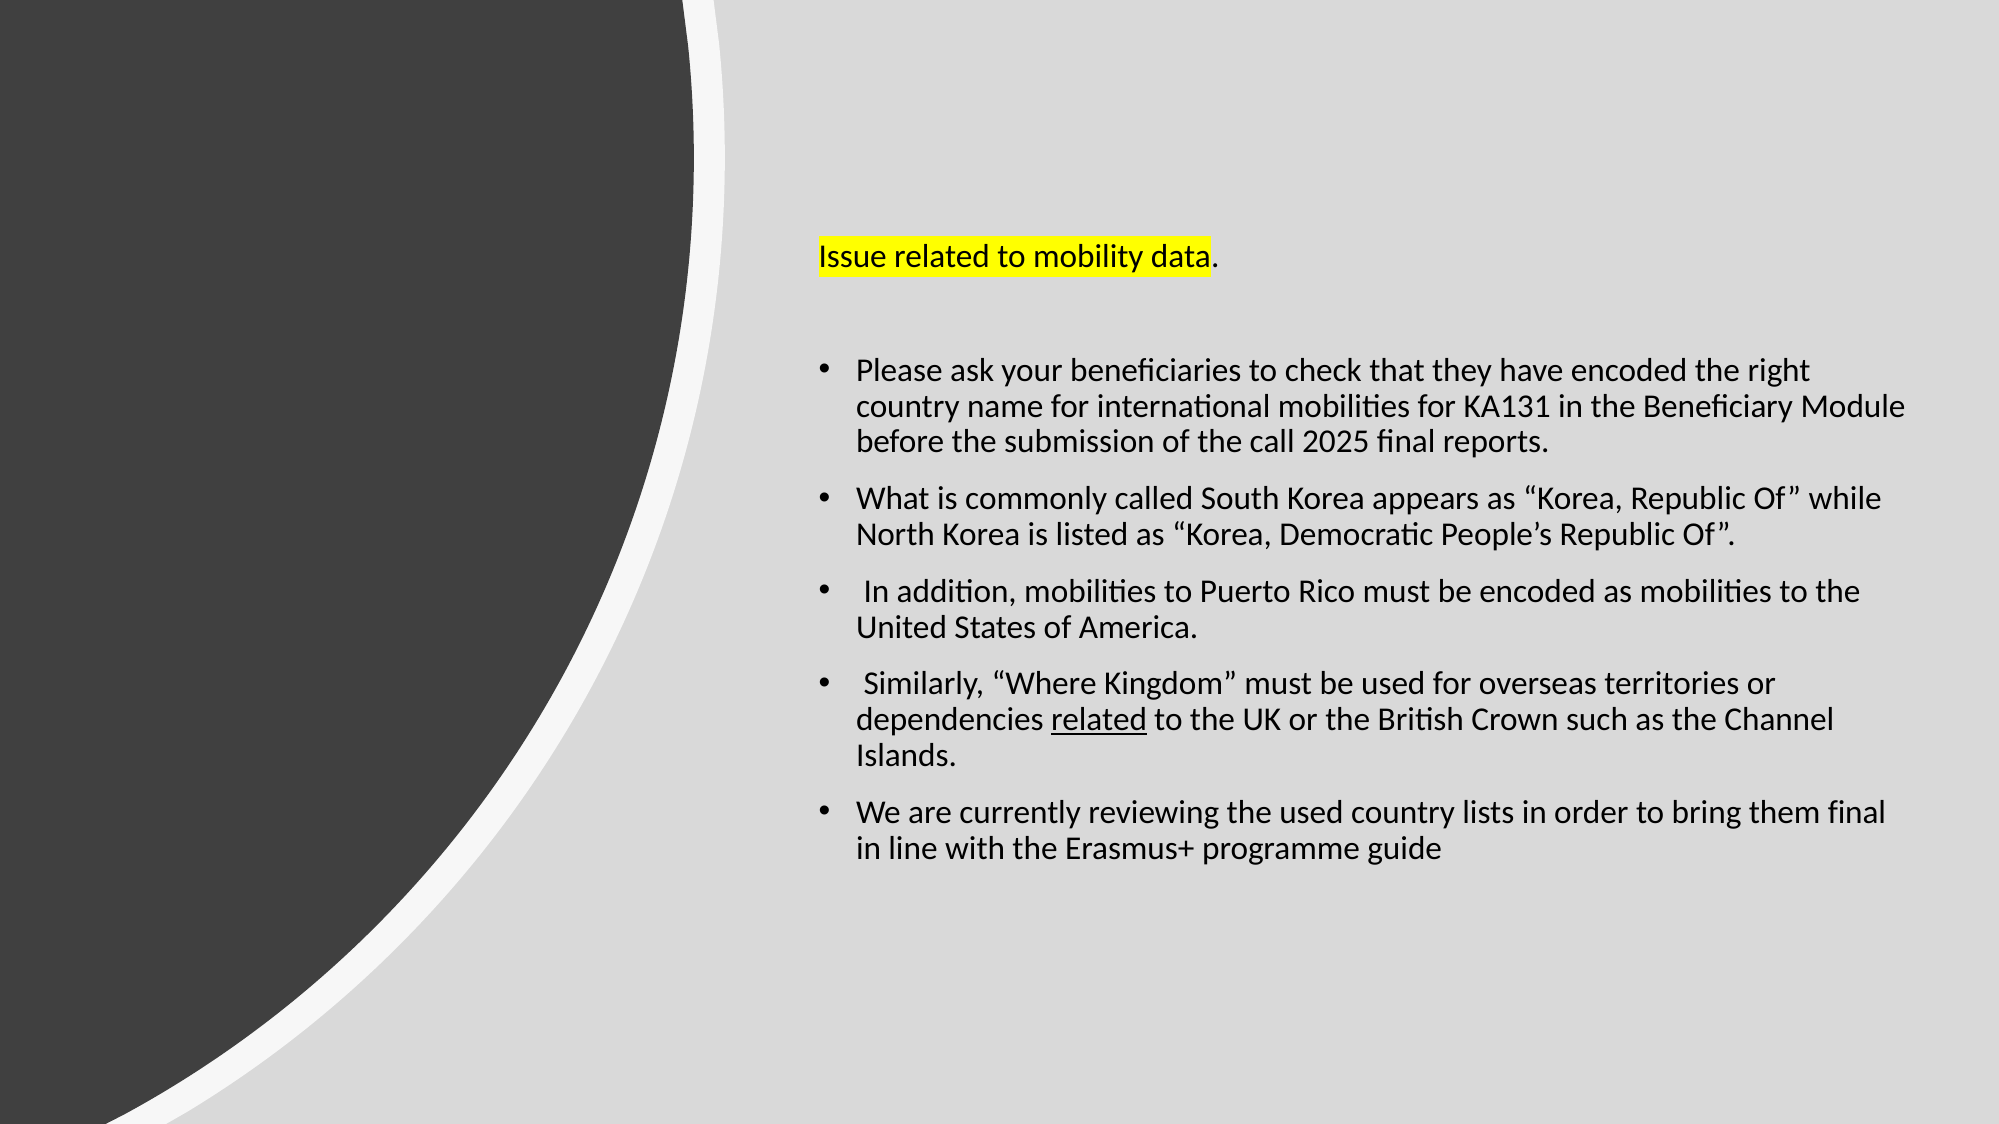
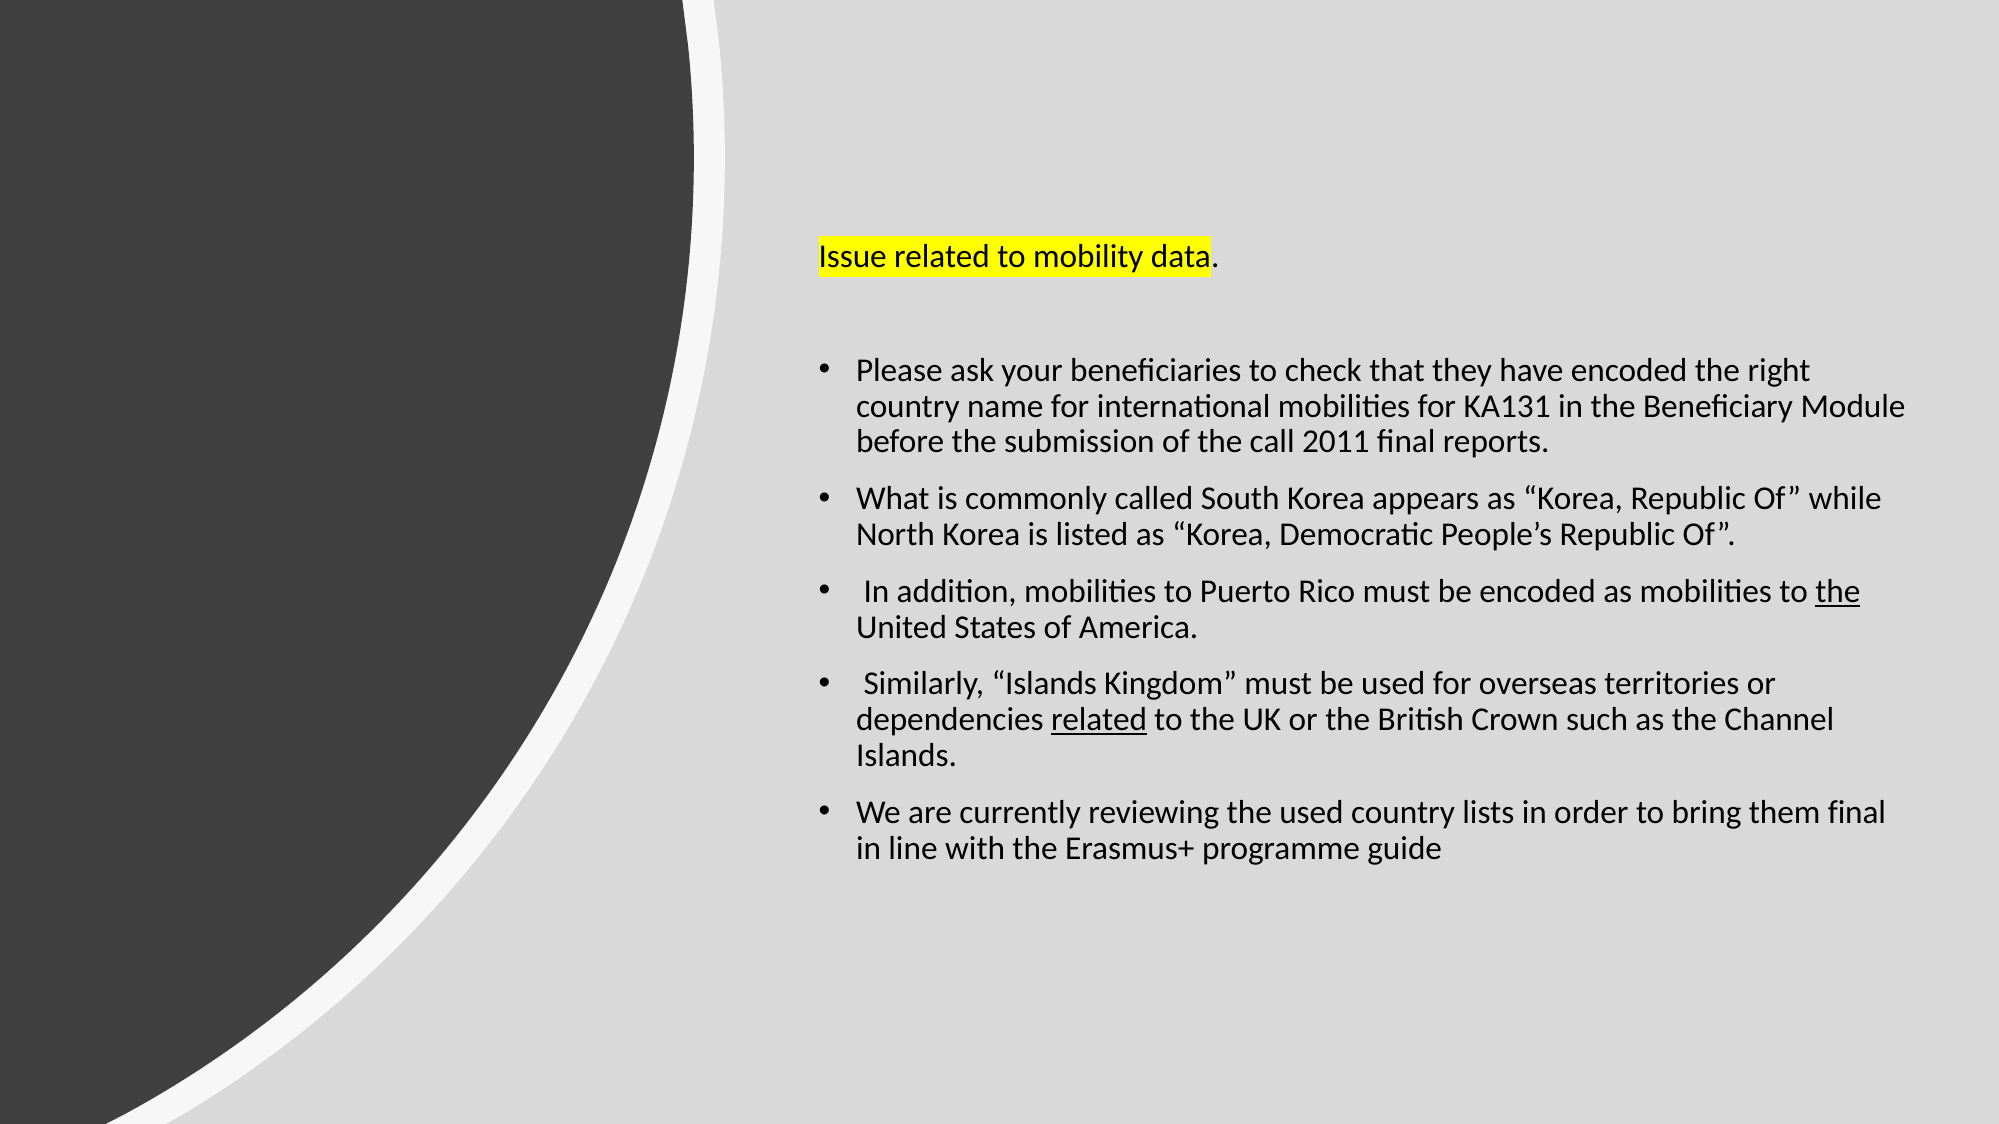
2025: 2025 -> 2011
the at (1838, 591) underline: none -> present
Similarly Where: Where -> Islands
